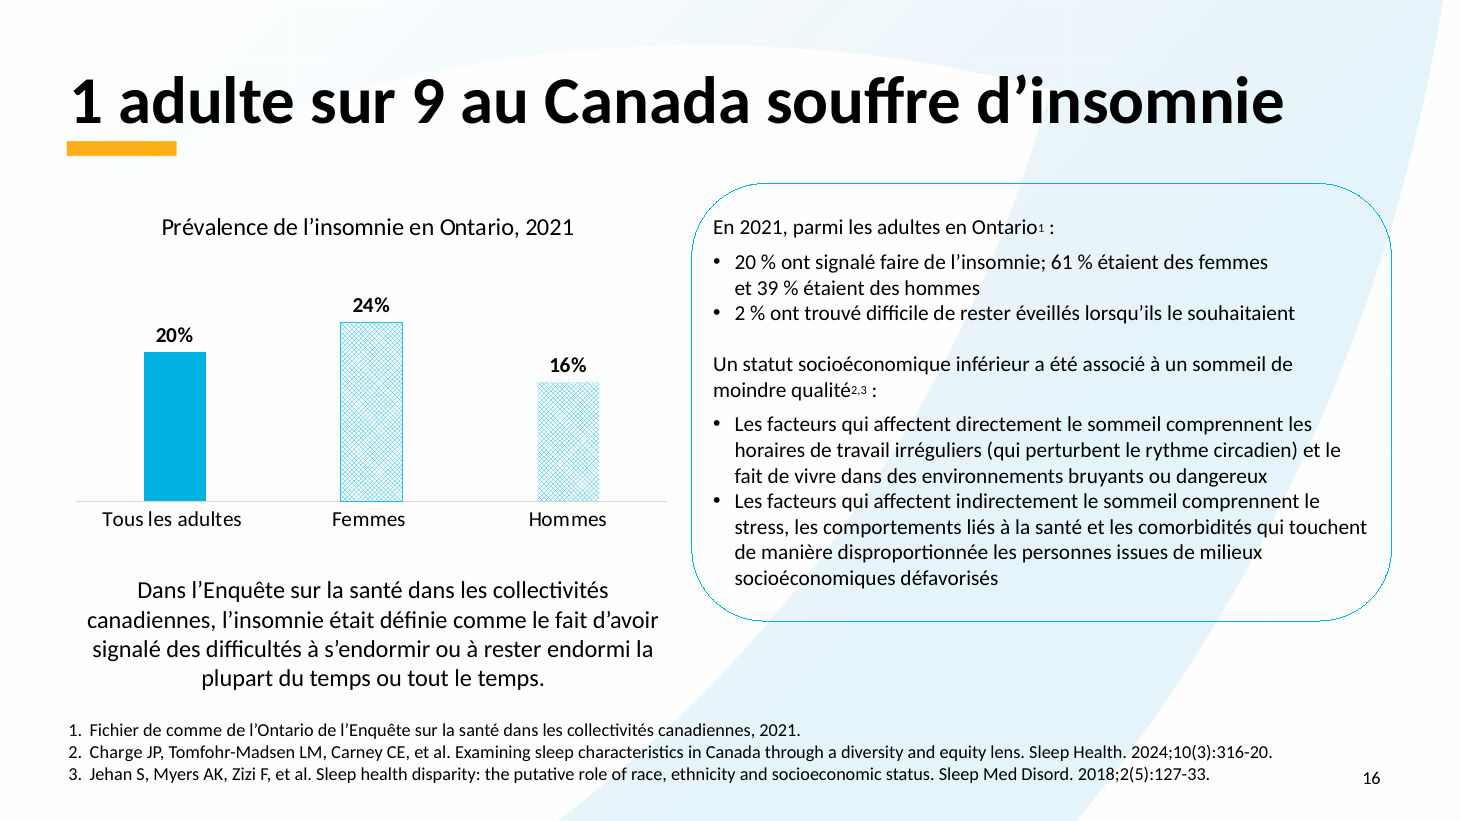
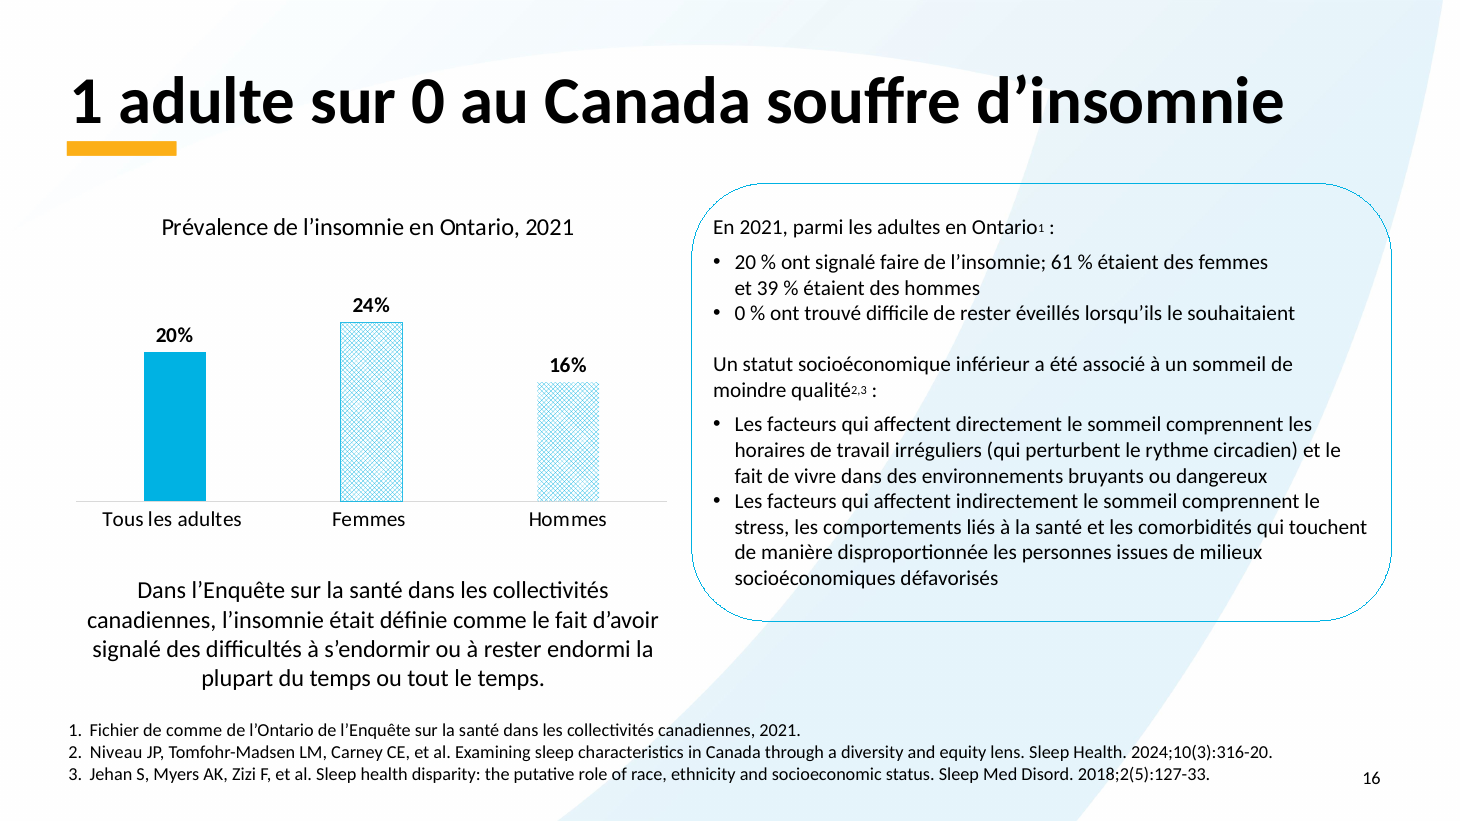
sur 9: 9 -> 0
2 at (740, 314): 2 -> 0
Charge: Charge -> Niveau
